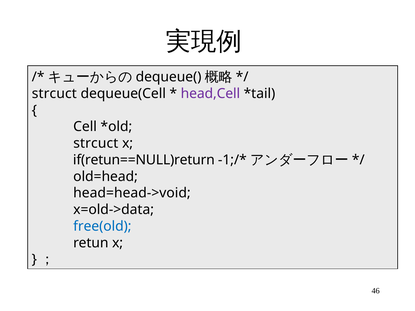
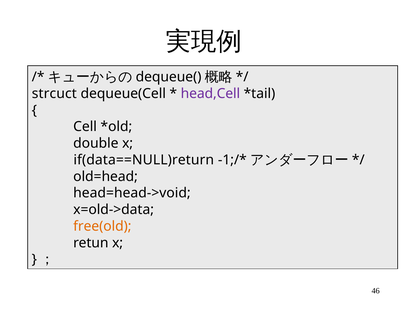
strcuct at (96, 143): strcuct -> double
if(retun==NULL)return: if(retun==NULL)return -> if(data==NULL)return
free(old colour: blue -> orange
